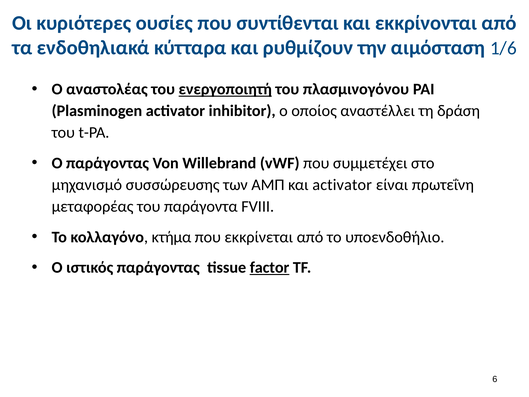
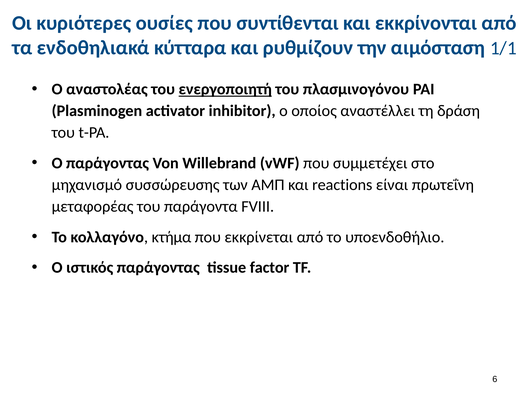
1/6: 1/6 -> 1/1
και activator: activator -> reactions
factor underline: present -> none
